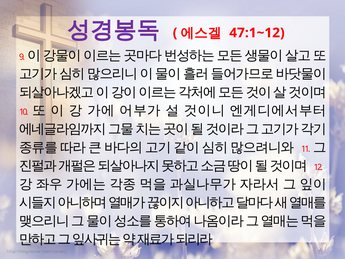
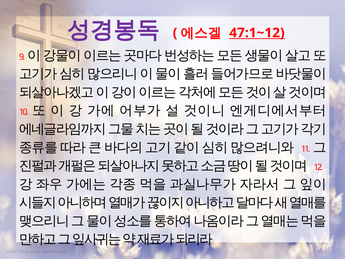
47:1~12 underline: none -> present
